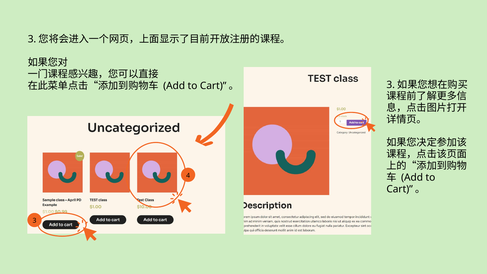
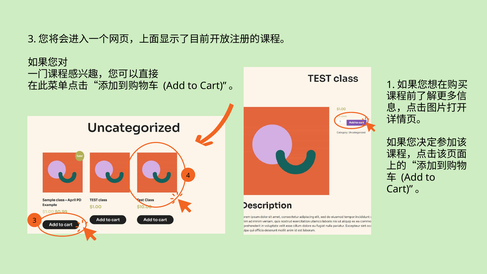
3 at (391, 85): 3 -> 1
